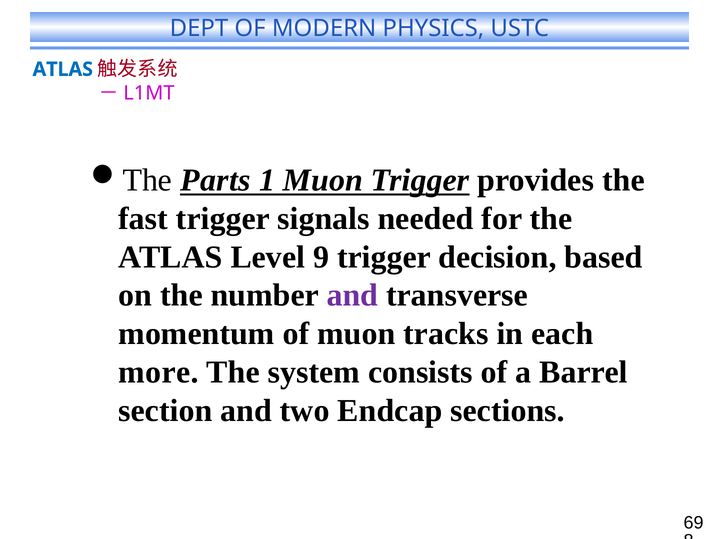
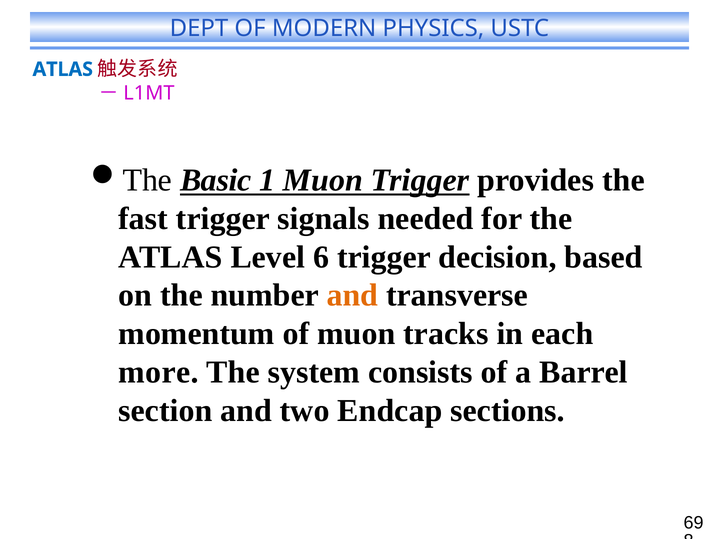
Parts: Parts -> Basic
9: 9 -> 6
and at (352, 296) colour: purple -> orange
